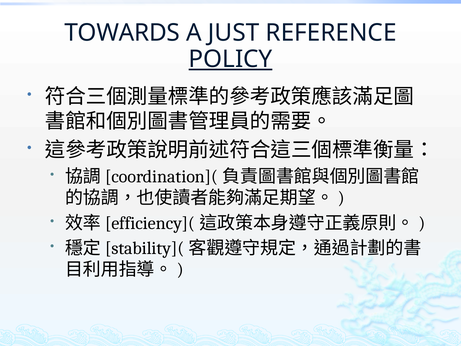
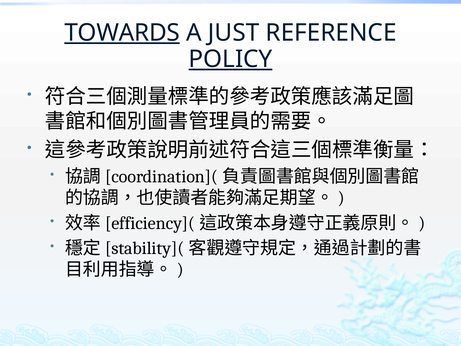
TOWARDS underline: none -> present
